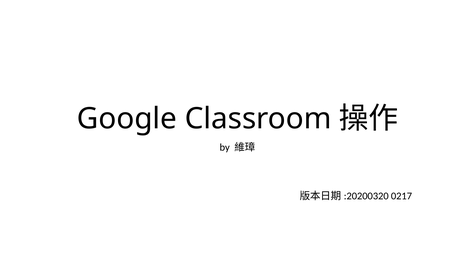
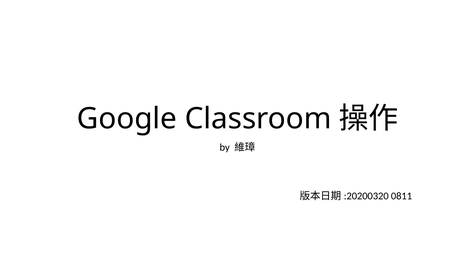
0217: 0217 -> 0811
